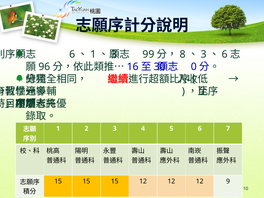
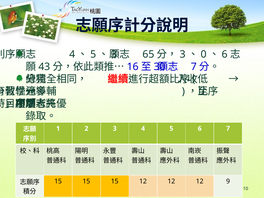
6 at (72, 54): 6 -> 4
1 at (93, 54): 1 -> 5
99: 99 -> 65
8 at (183, 54): 8 -> 3
3 at (204, 54): 3 -> 0
96: 96 -> 43
0 at (194, 67): 0 -> 7
